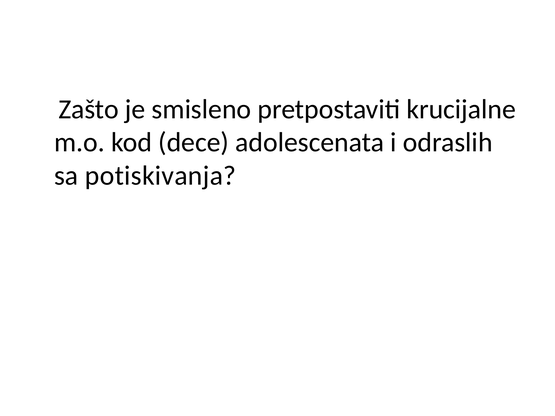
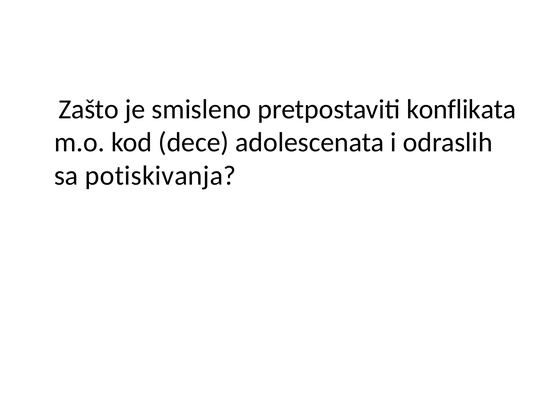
krucijalne: krucijalne -> konflikata
